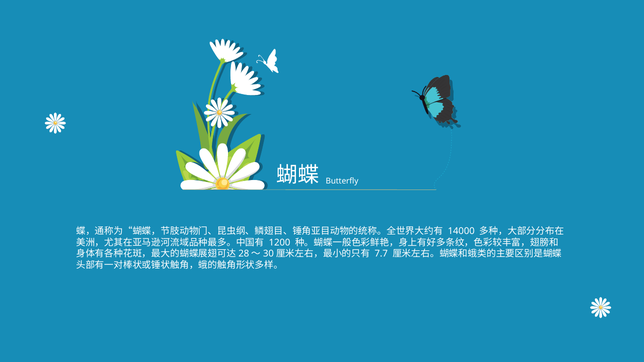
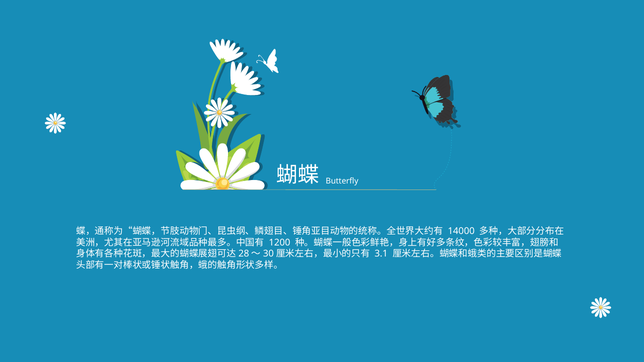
7.7: 7.7 -> 3.1
